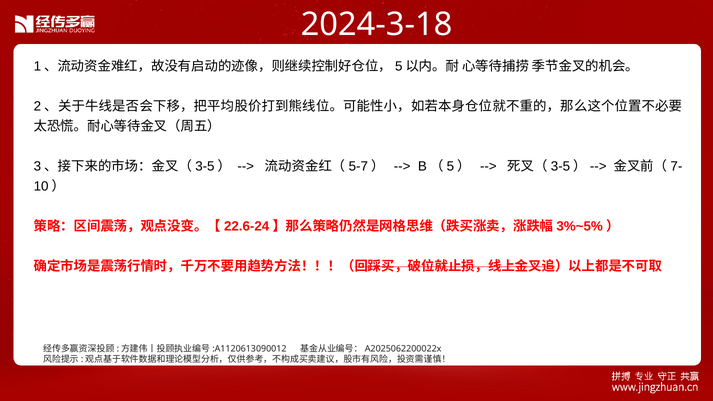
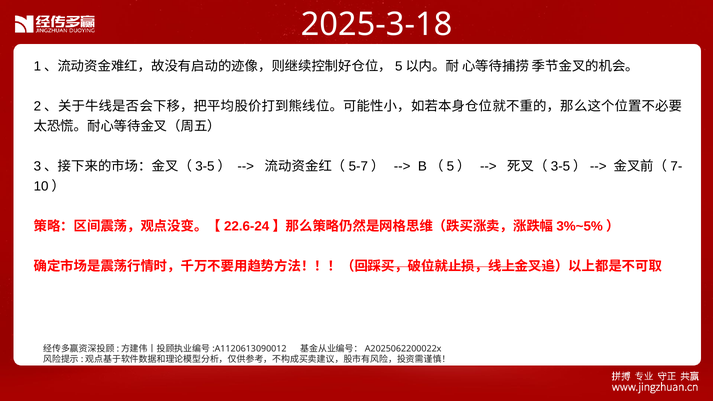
2024-3-18: 2024-3-18 -> 2025-3-18
